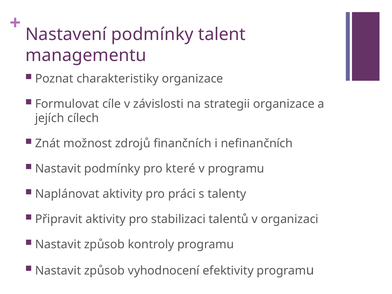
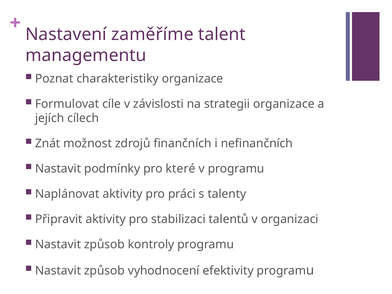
Nastavení podmínky: podmínky -> zaměříme
